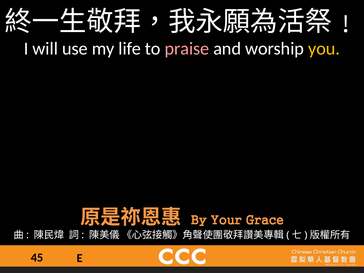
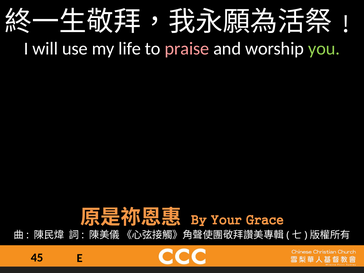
you colour: yellow -> light green
